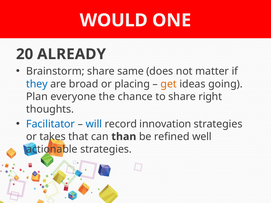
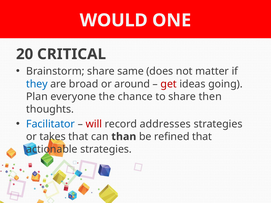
ALREADY: ALREADY -> CRITICAL
placing: placing -> around
get colour: orange -> red
right: right -> then
will colour: blue -> red
innovation: innovation -> addresses
refined well: well -> that
